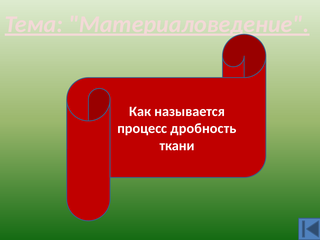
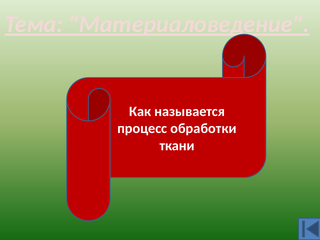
дробность: дробность -> обработки
